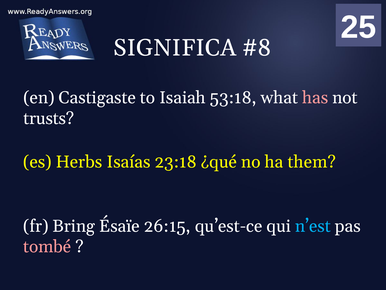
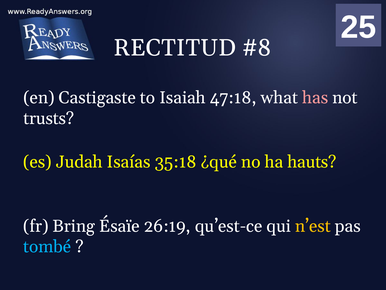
SIGNIFICA: SIGNIFICA -> RECTITUD
53:18: 53:18 -> 47:18
Herbs: Herbs -> Judah
23:18: 23:18 -> 35:18
them: them -> hauts
26:15: 26:15 -> 26:19
n’est colour: light blue -> yellow
tombé colour: pink -> light blue
